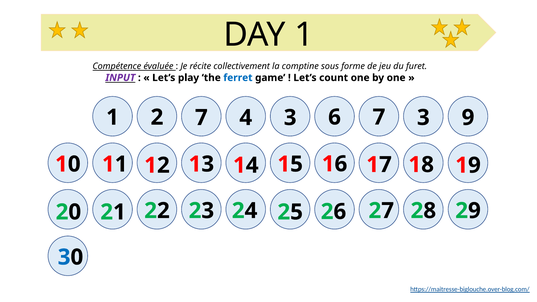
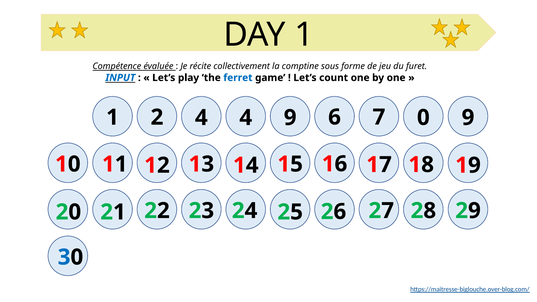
INPUT colour: purple -> blue
2 7: 7 -> 4
4 3: 3 -> 9
7 3: 3 -> 0
